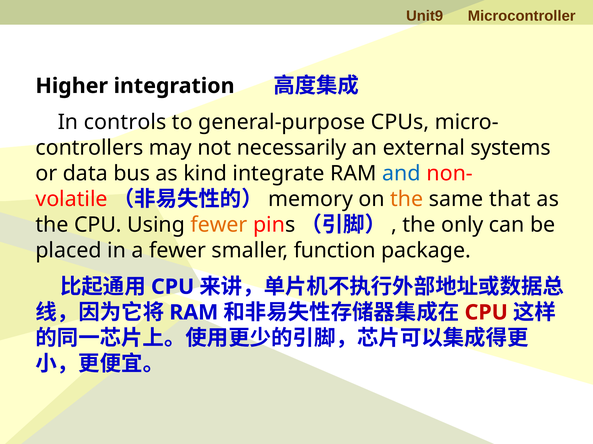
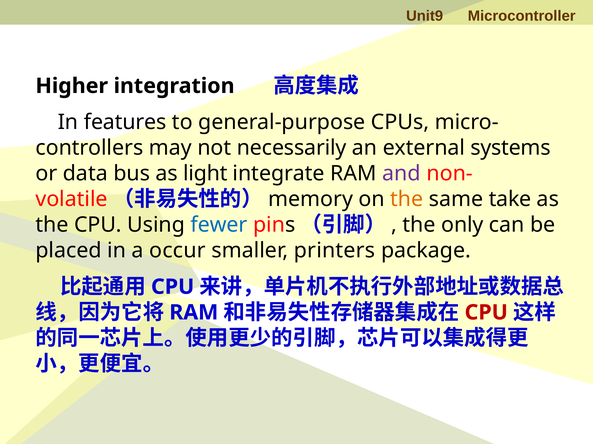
controls: controls -> features
kind: kind -> light
and colour: blue -> purple
that: that -> take
fewer at (219, 225) colour: orange -> blue
a fewer: fewer -> occur
function: function -> printers
